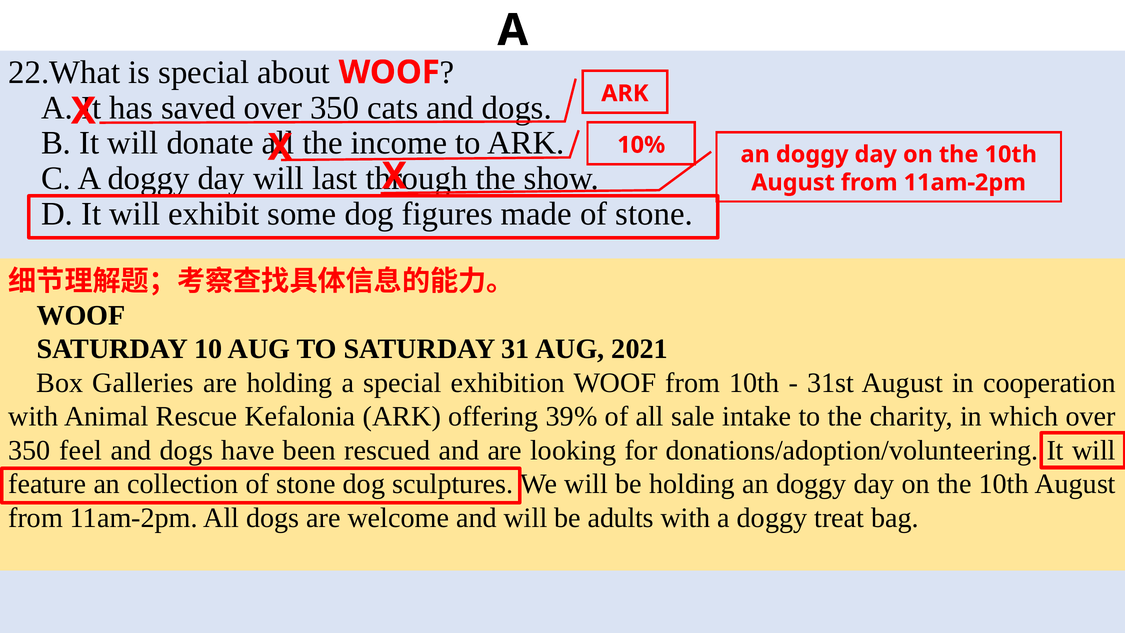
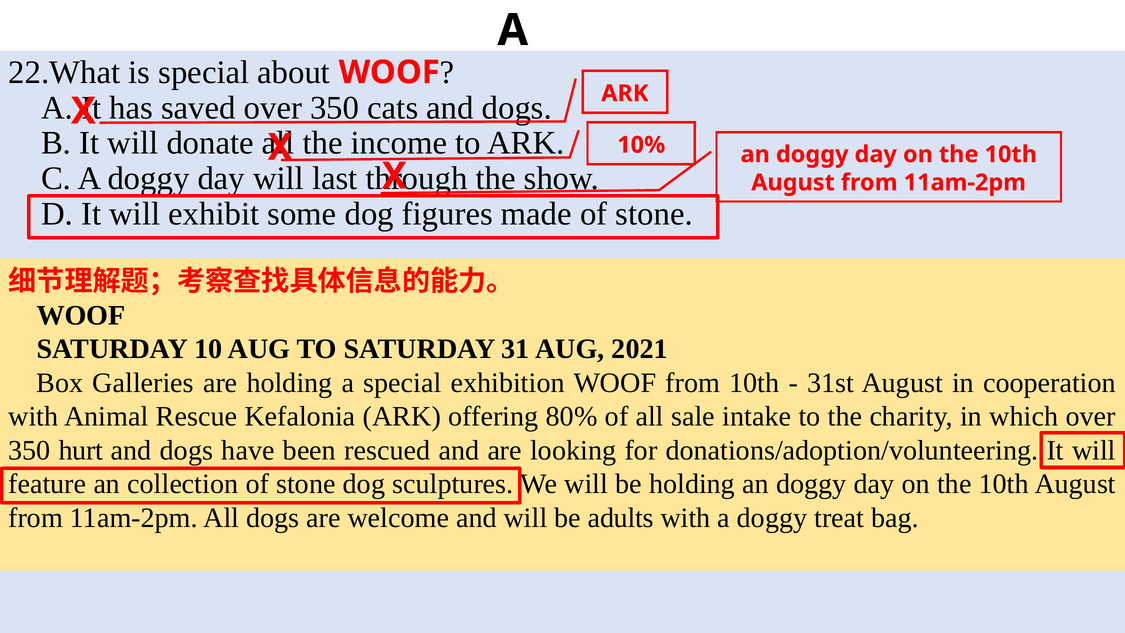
39%: 39% -> 80%
feel: feel -> hurt
